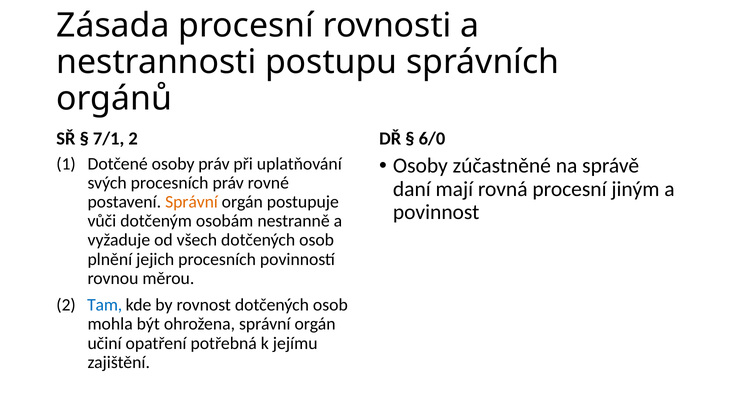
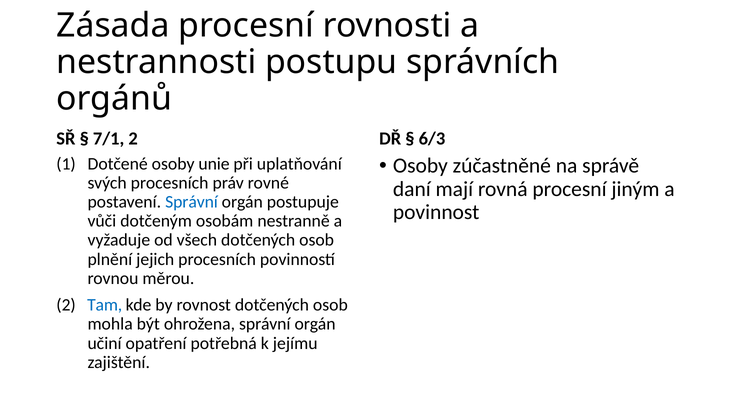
6/0: 6/0 -> 6/3
osoby práv: práv -> unie
Správní at (192, 202) colour: orange -> blue
